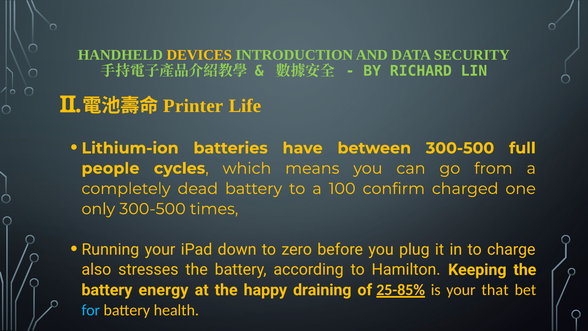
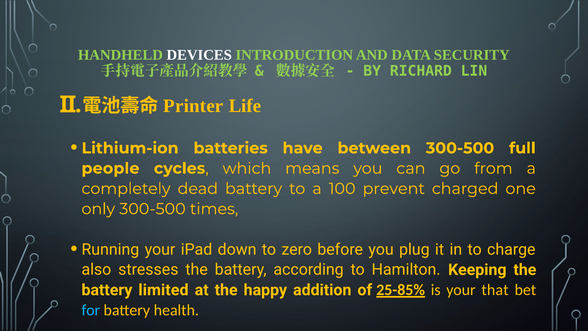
DEVICES colour: yellow -> white
confirm: confirm -> prevent
energy: energy -> limited
draining: draining -> addition
